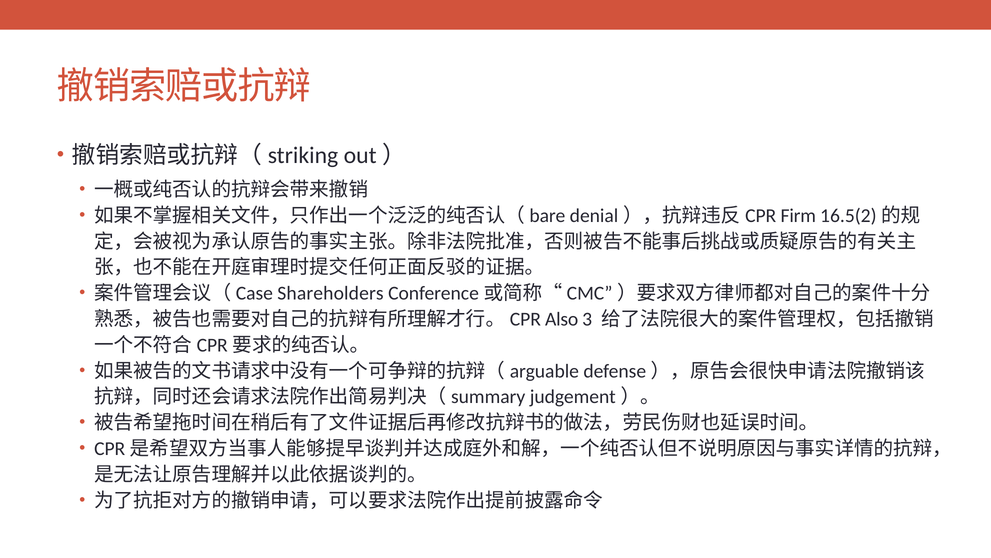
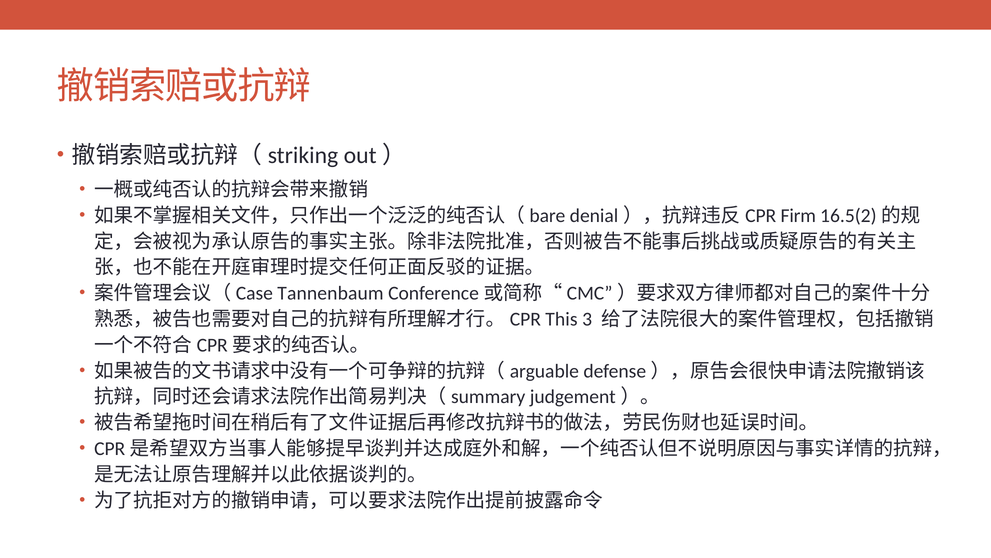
Shareholders: Shareholders -> Tannenbaum
Also: Also -> This
